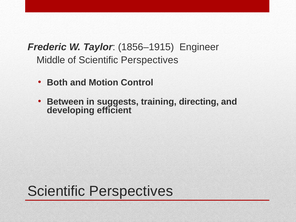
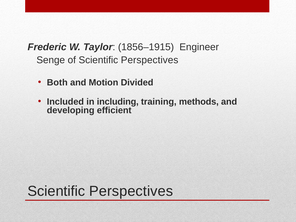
Middle: Middle -> Senge
Control: Control -> Divided
Between: Between -> Included
suggests: suggests -> including
directing: directing -> methods
